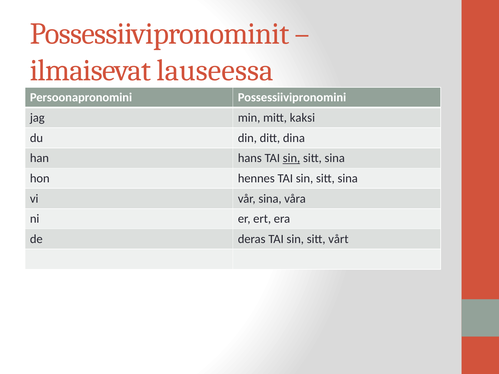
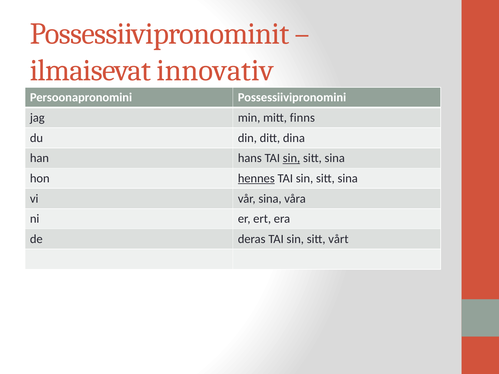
lauseessa: lauseessa -> innovativ
kaksi: kaksi -> finns
hennes underline: none -> present
